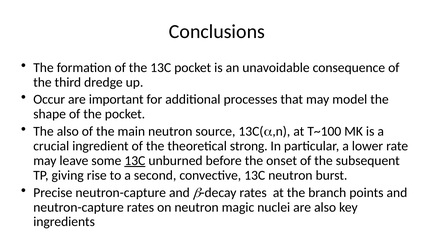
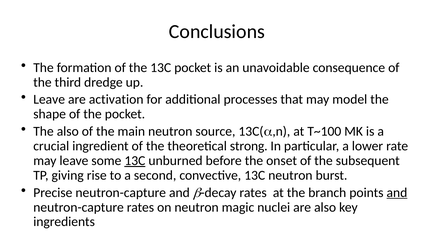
Occur at (49, 100): Occur -> Leave
important: important -> activation
and at (397, 193) underline: none -> present
